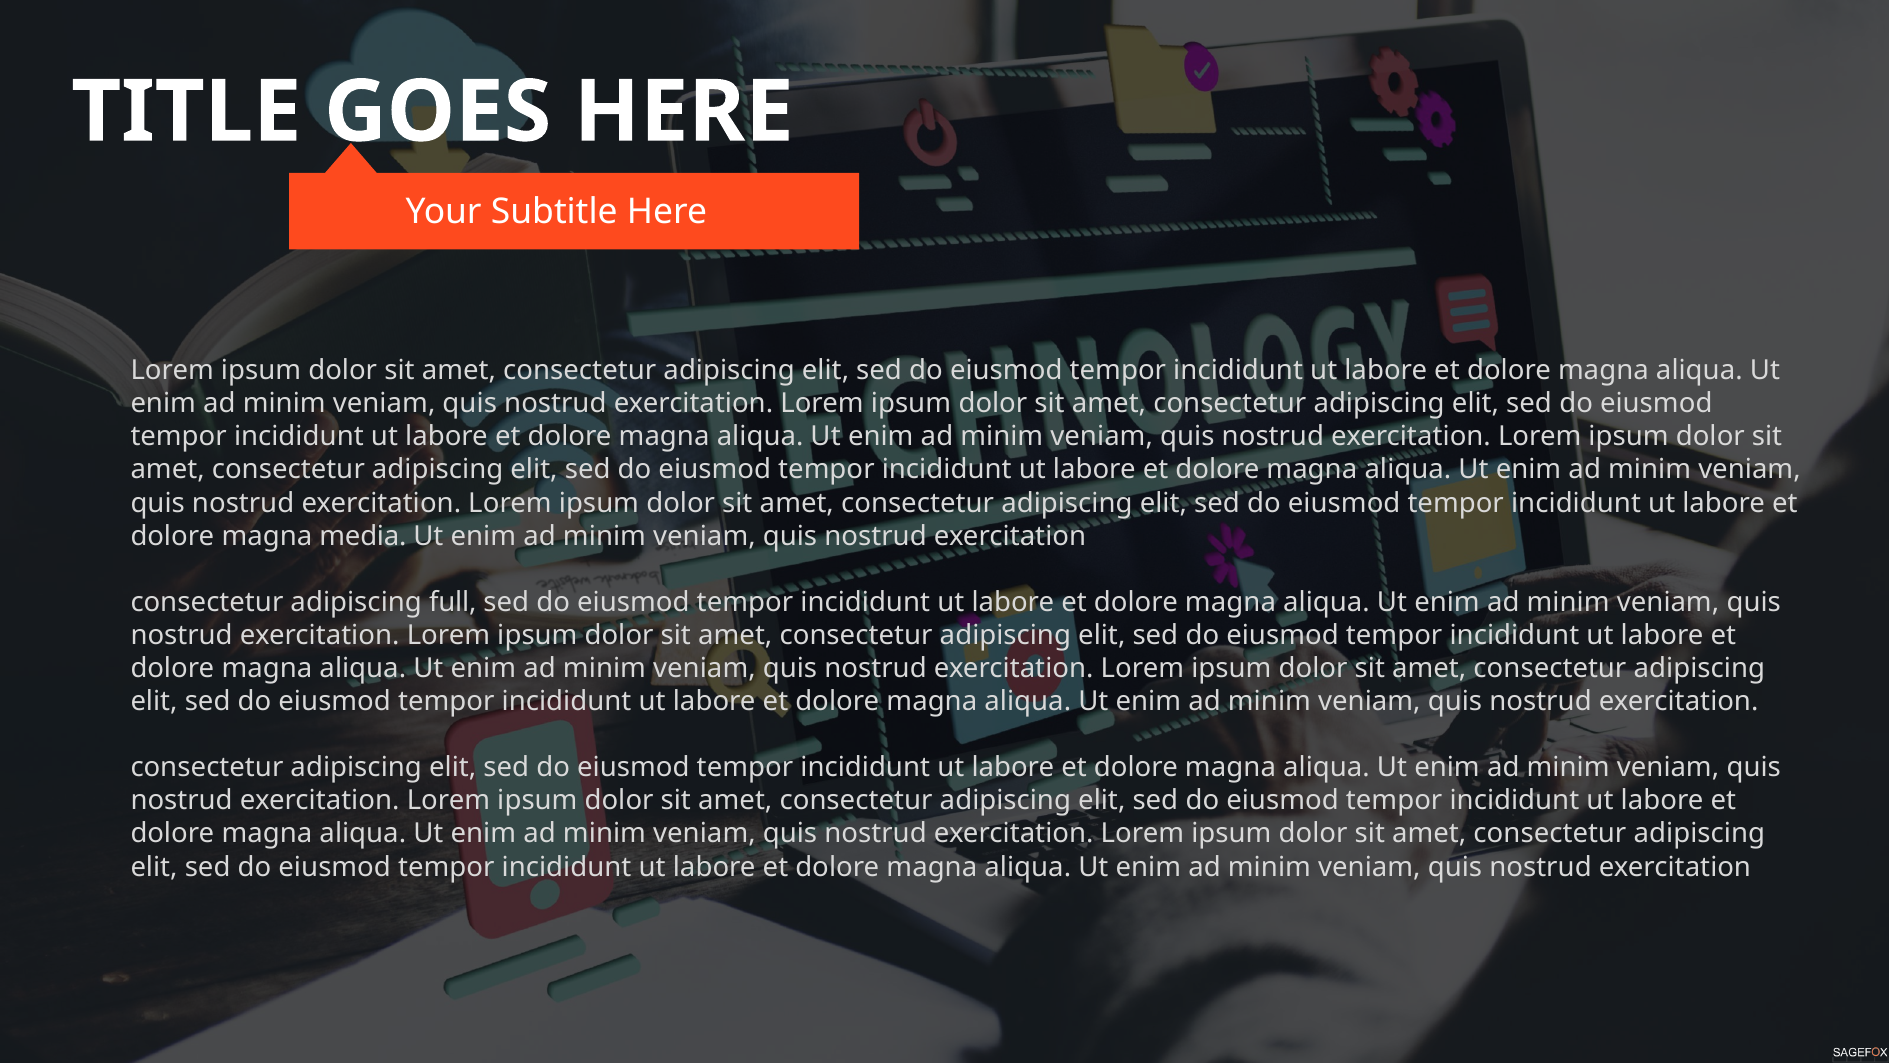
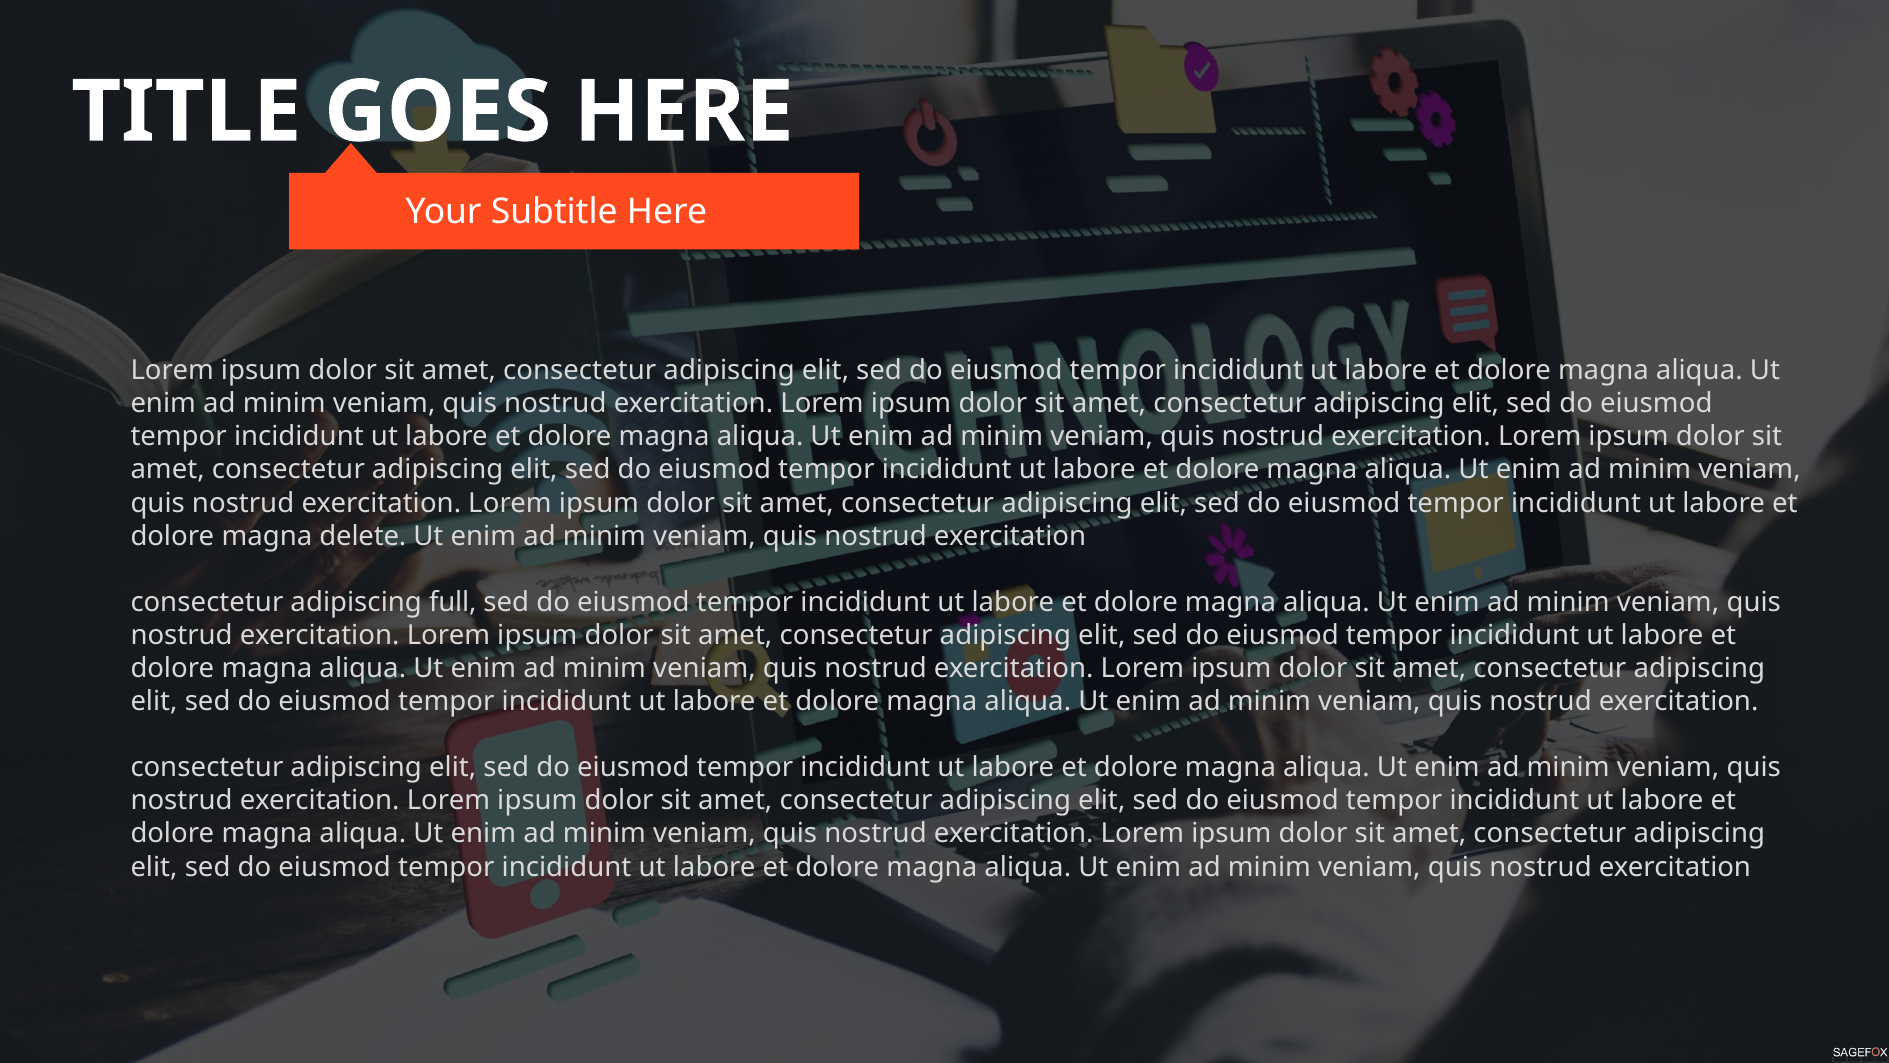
media: media -> delete
